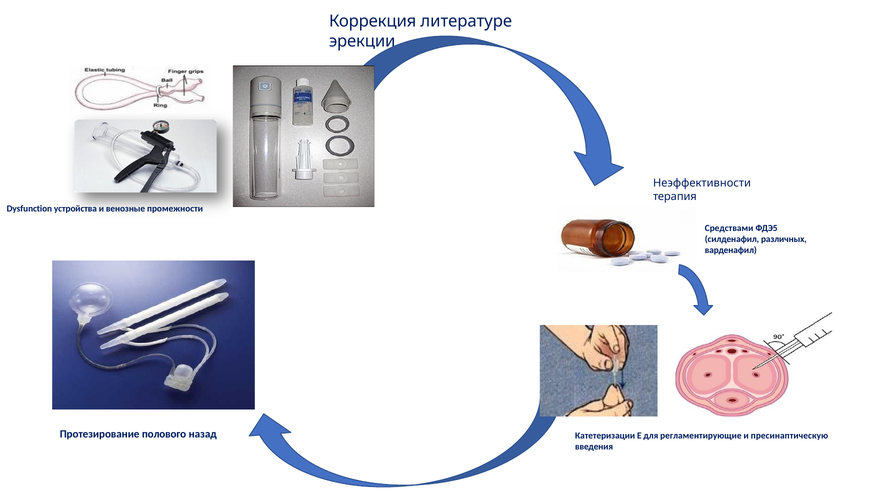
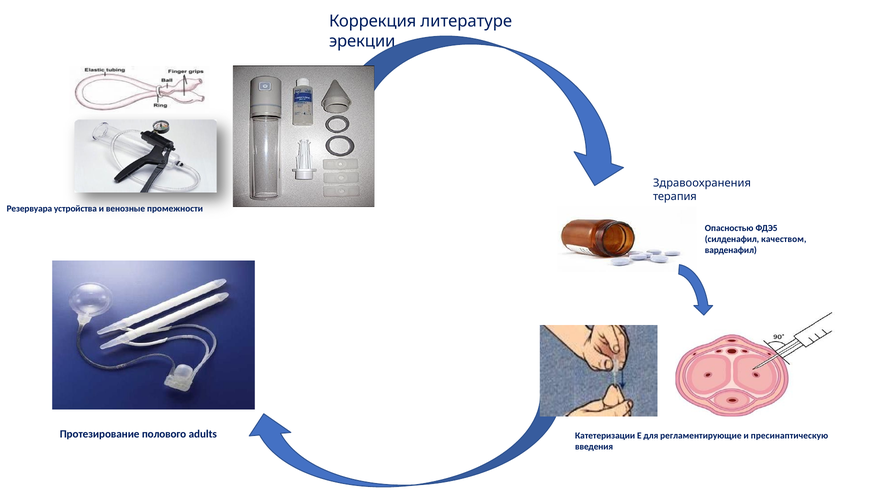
Неэффективности: Неэффективности -> Здравоохранения
Dysfunction: Dysfunction -> Резервуара
Средствами: Средствами -> Опасностью
различных: различных -> качеством
назад: назад -> adults
